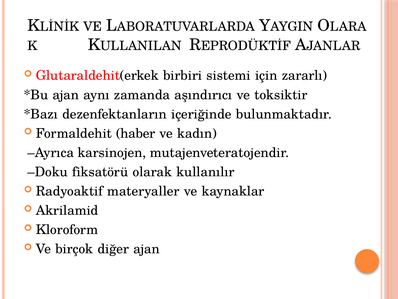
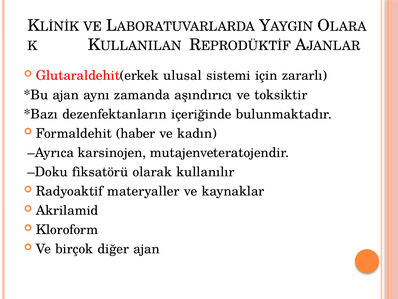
birbiri: birbiri -> ulusal
